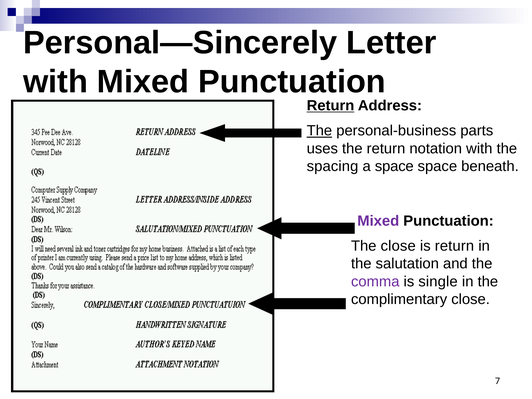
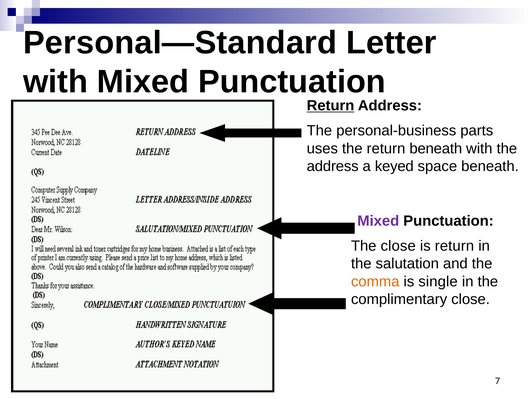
Personal—Sincerely: Personal—Sincerely -> Personal—Standard
The at (319, 131) underline: present -> none
return notation: notation -> beneath
spacing at (333, 166): spacing -> address
a space: space -> keyed
comma colour: purple -> orange
